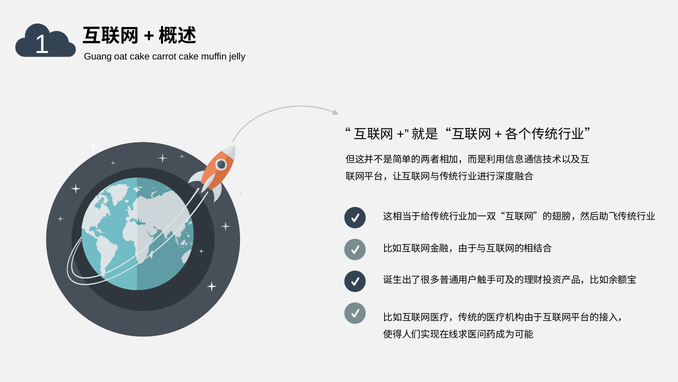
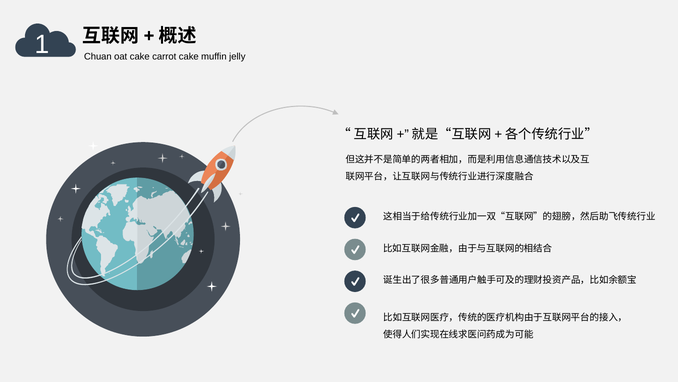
Guang: Guang -> Chuan
